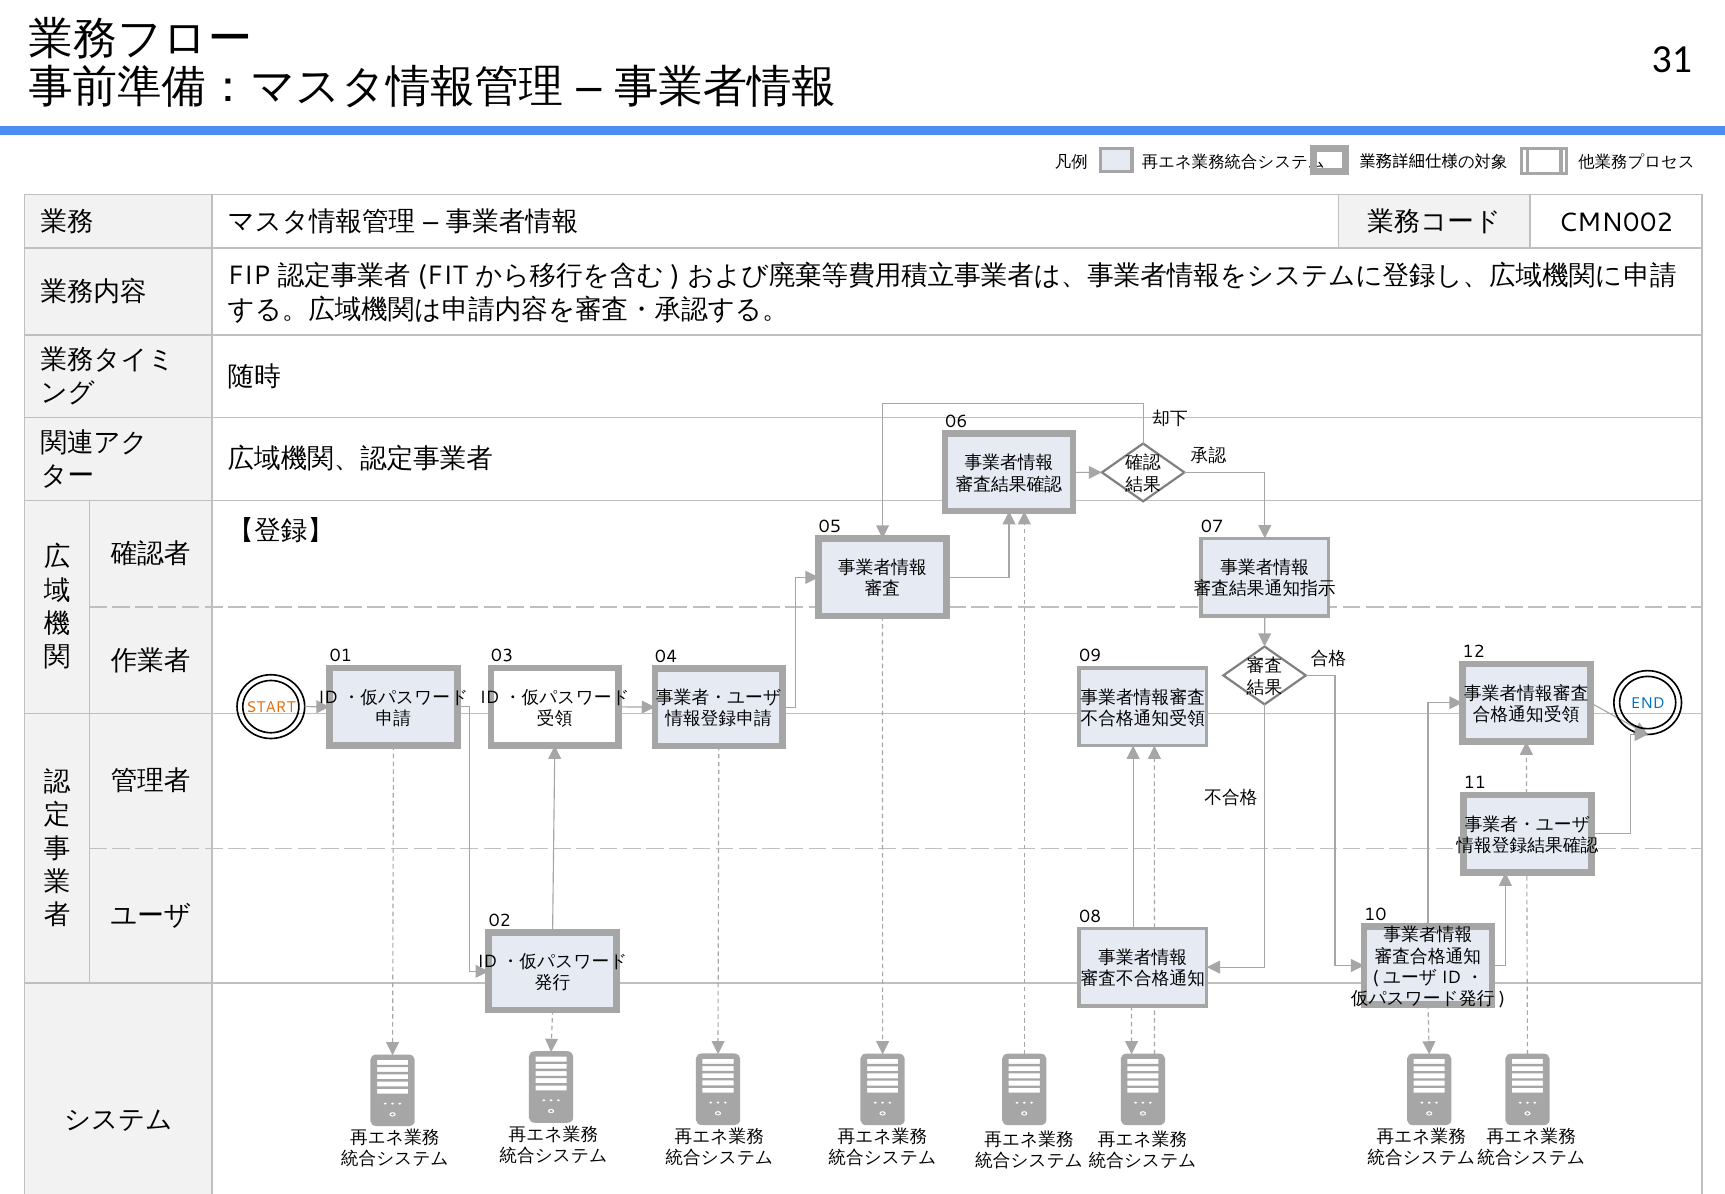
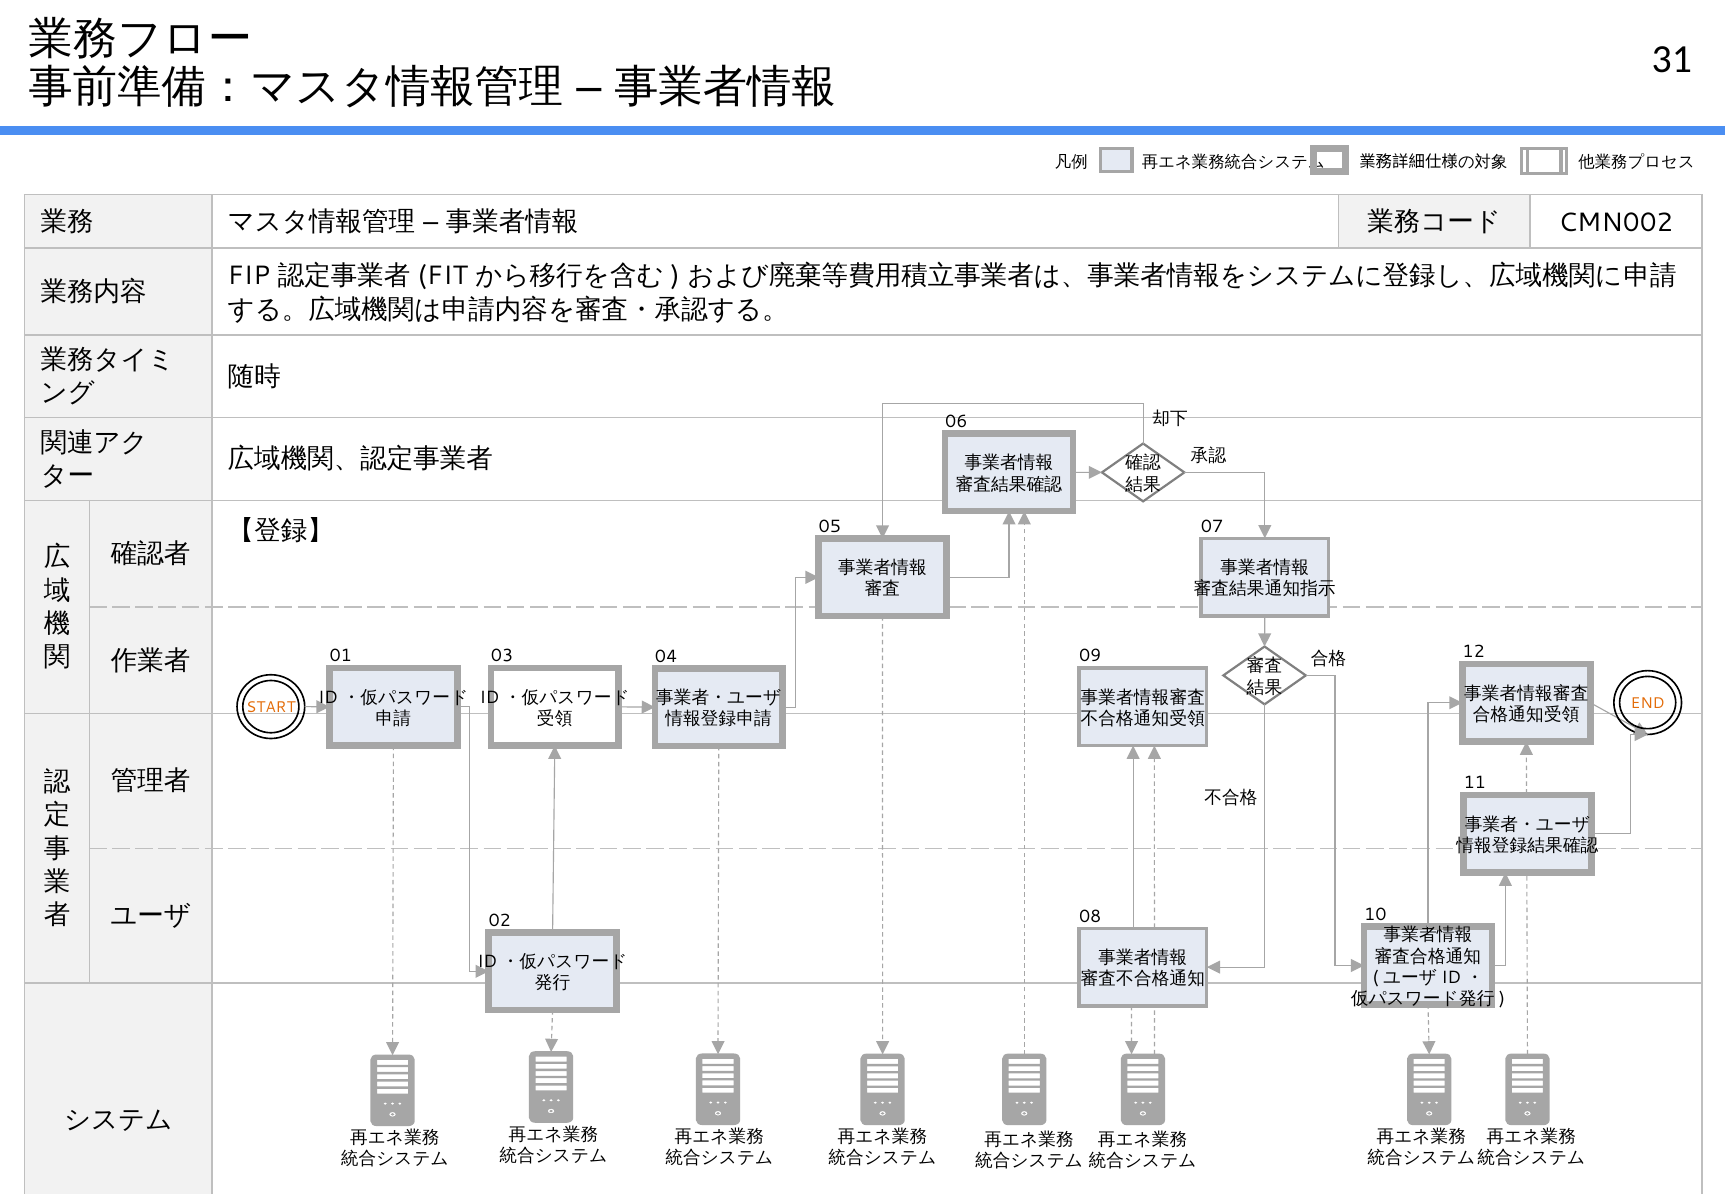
END colour: blue -> orange
